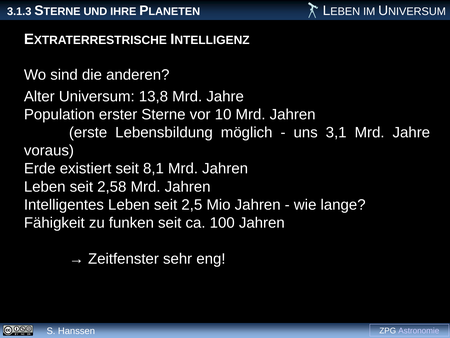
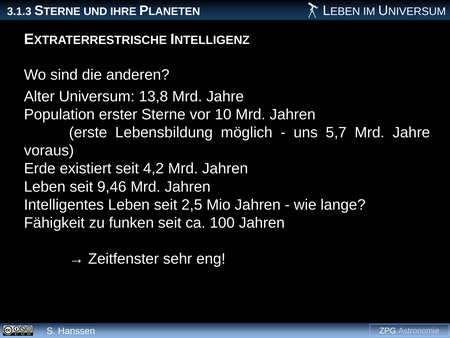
3,1: 3,1 -> 5,7
8,1: 8,1 -> 4,2
2,58: 2,58 -> 9,46
